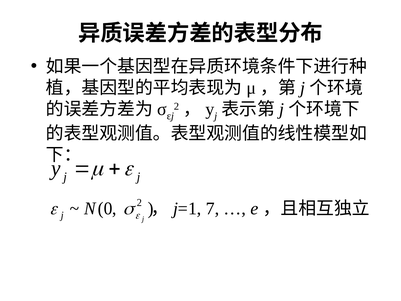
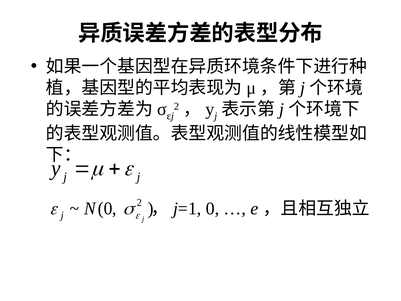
7 at (213, 208): 7 -> 0
